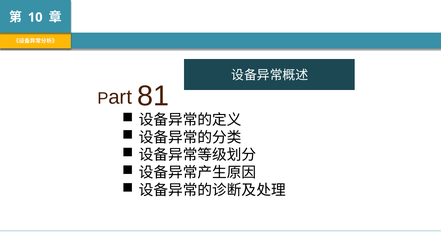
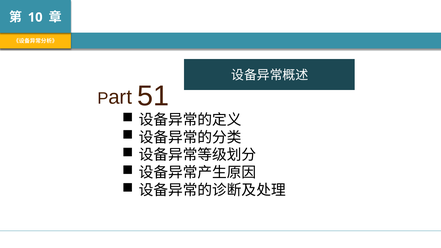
81: 81 -> 51
